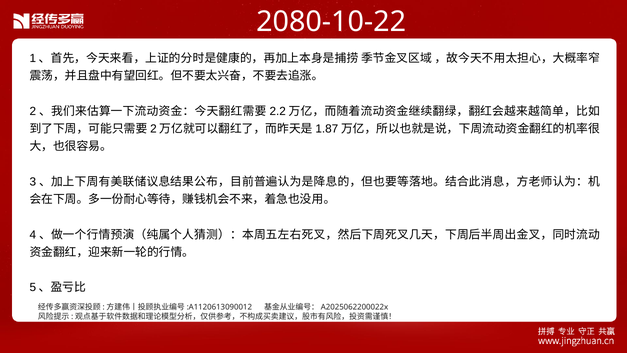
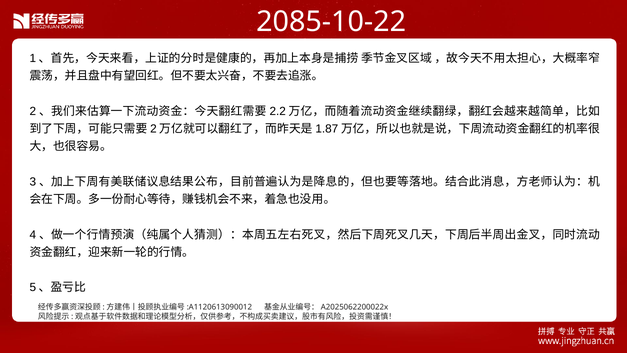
2080-10-22: 2080-10-22 -> 2085-10-22
